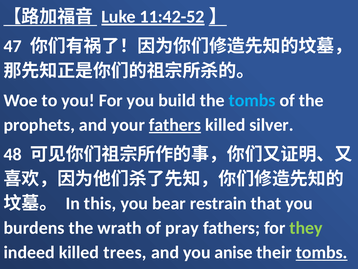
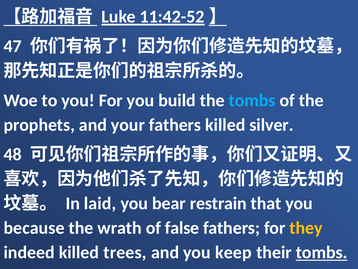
fathers at (175, 125) underline: present -> none
this: this -> laid
burdens: burdens -> because
pray: pray -> false
they colour: light green -> yellow
anise: anise -> keep
